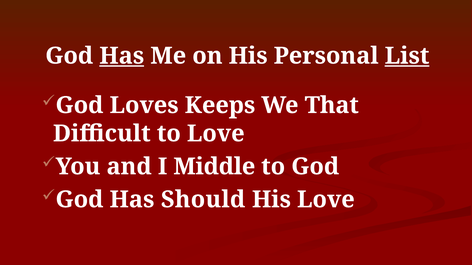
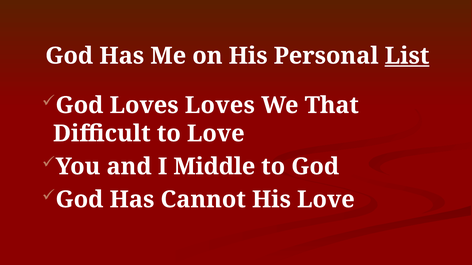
Has at (122, 56) underline: present -> none
Loves Keeps: Keeps -> Loves
Should: Should -> Cannot
